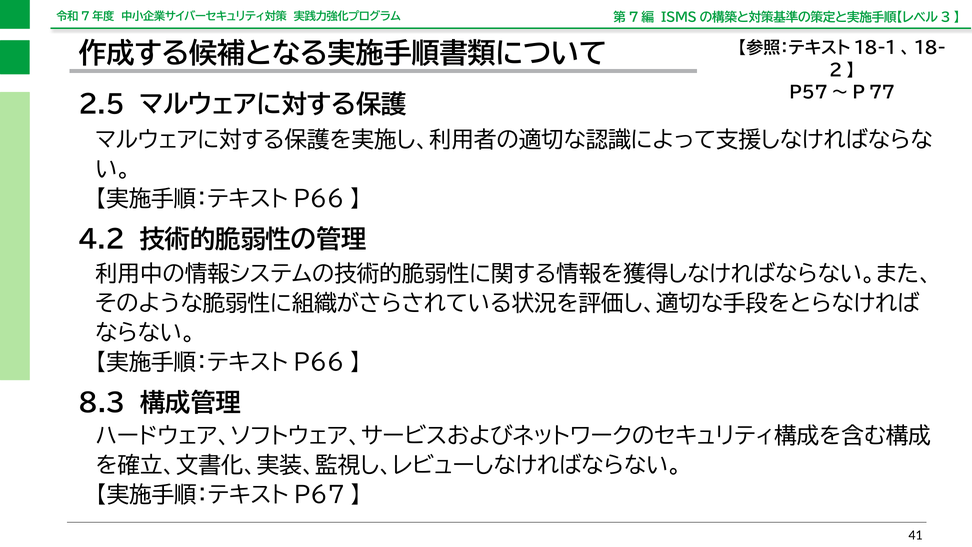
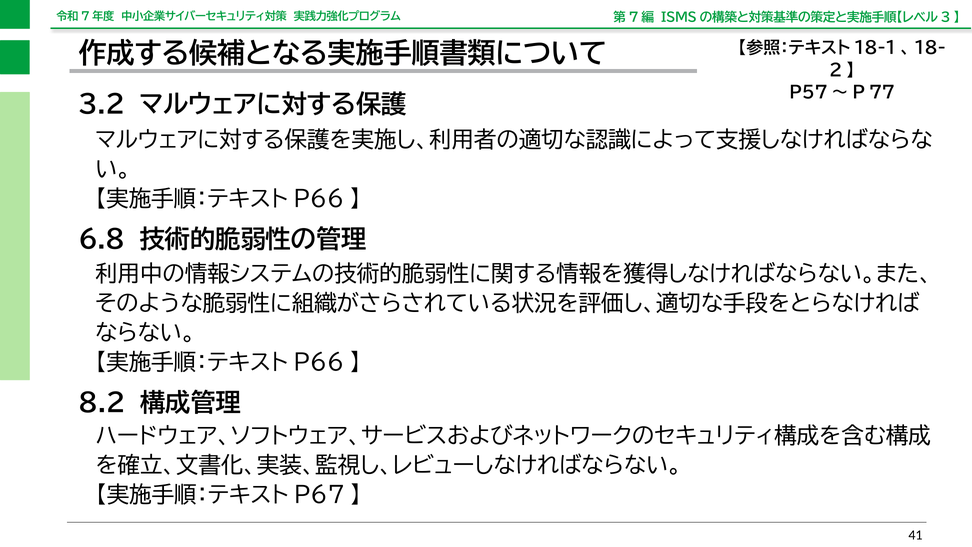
2.5: 2.5 -> 3.2
4.2: 4.2 -> 6.8
8.3: 8.3 -> 8.2
